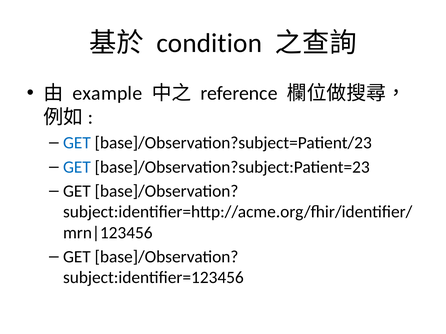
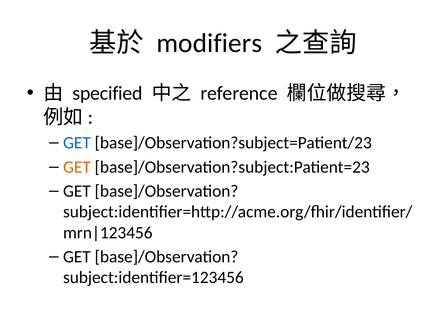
condition: condition -> modifiers
example: example -> specified
GET at (77, 167) colour: blue -> orange
